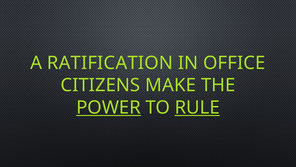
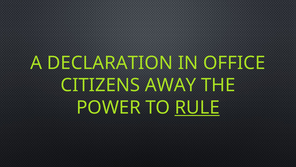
RATIFICATION: RATIFICATION -> DECLARATION
MAKE: MAKE -> AWAY
POWER underline: present -> none
